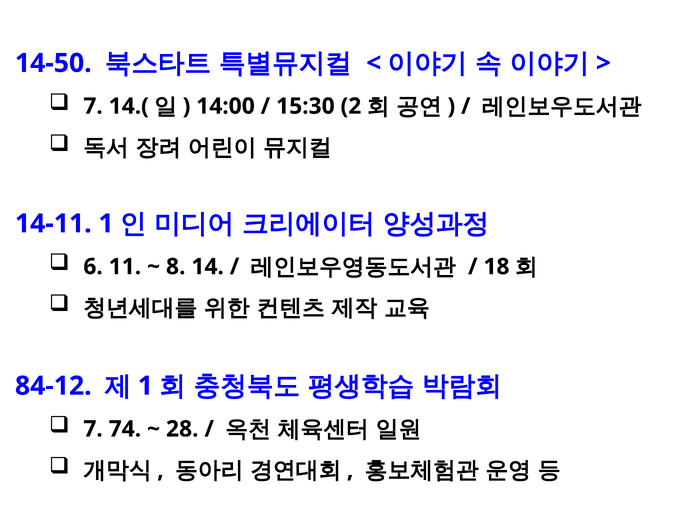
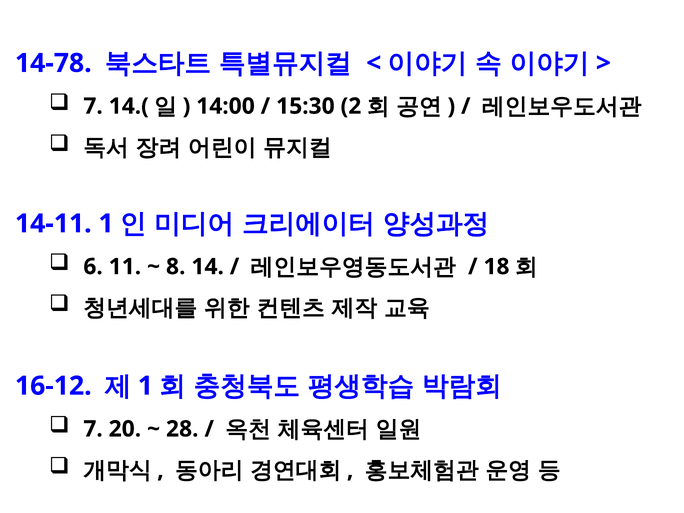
14-50: 14-50 -> 14-78
84-12: 84-12 -> 16-12
74: 74 -> 20
